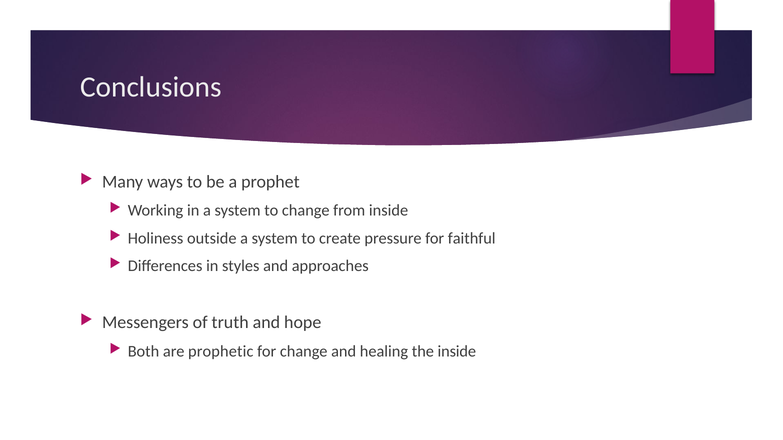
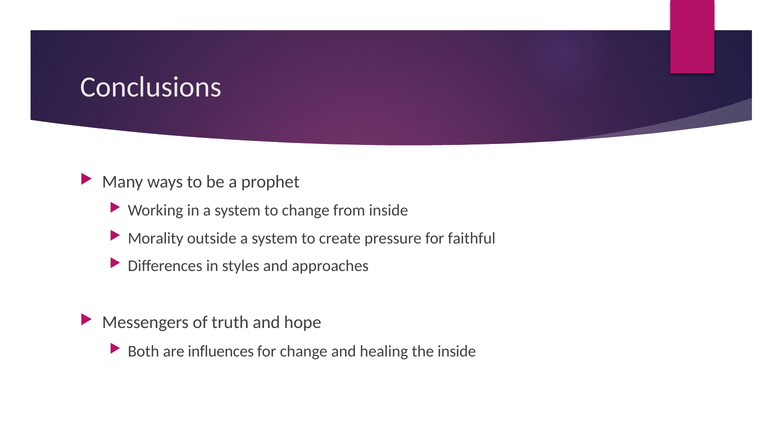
Holiness: Holiness -> Morality
prophetic: prophetic -> influences
